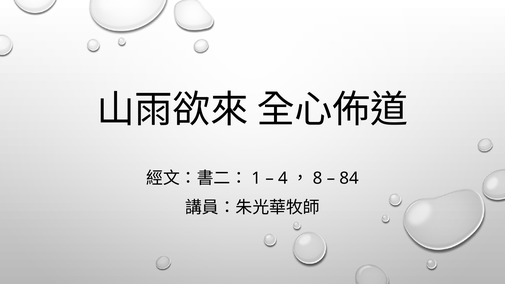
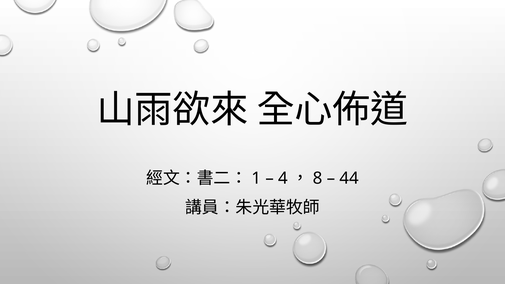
84: 84 -> 44
